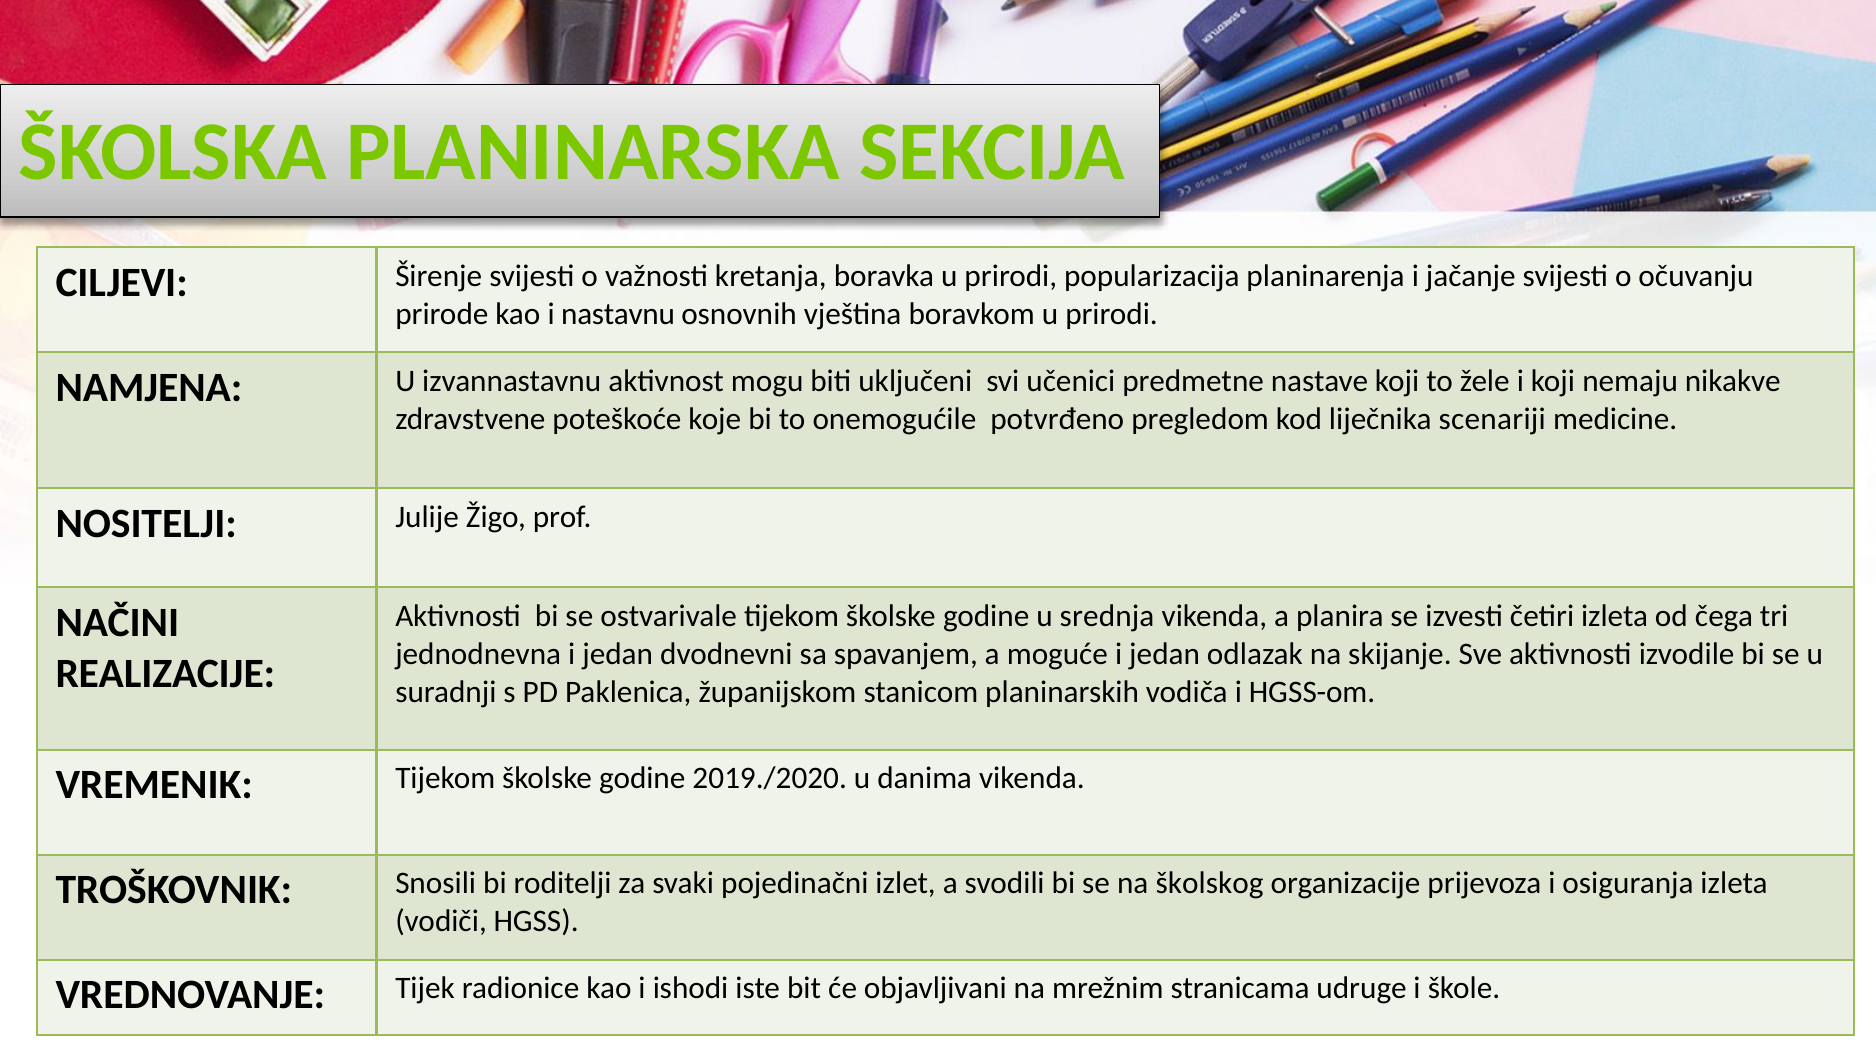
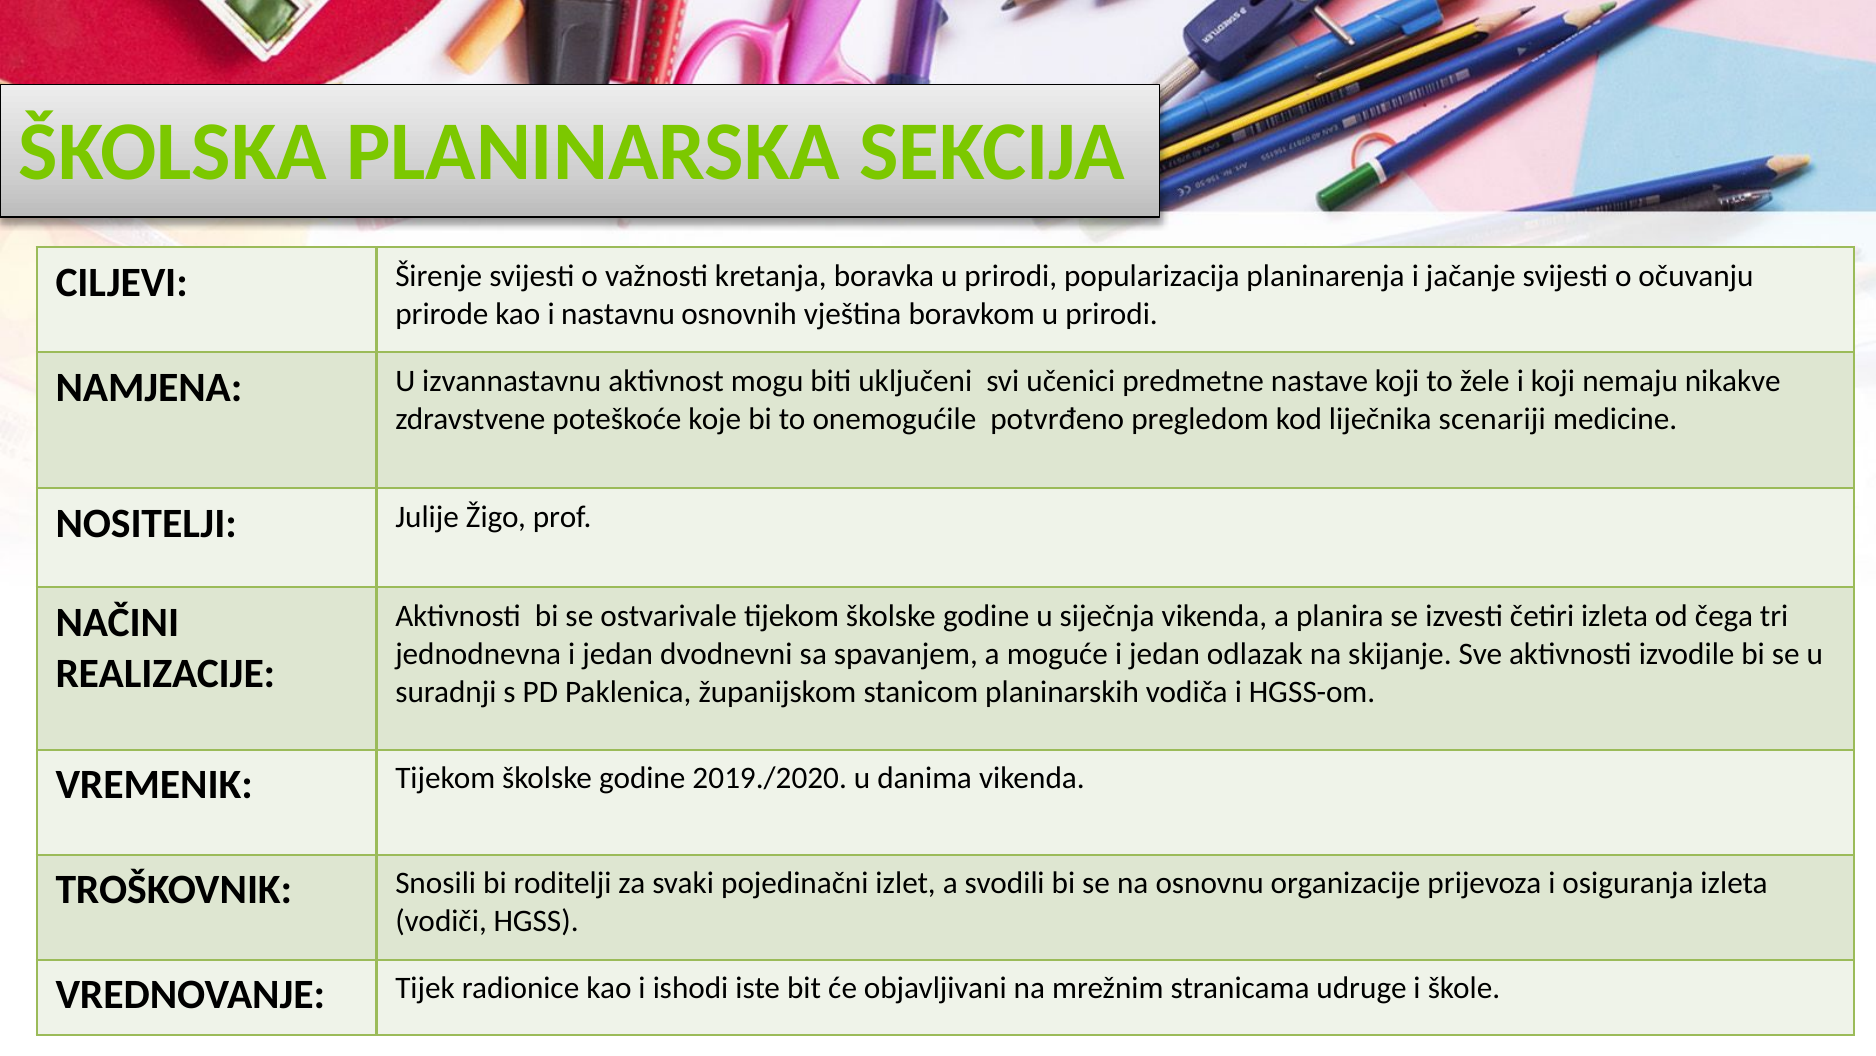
srednja: srednja -> siječnja
školskog: školskog -> osnovnu
